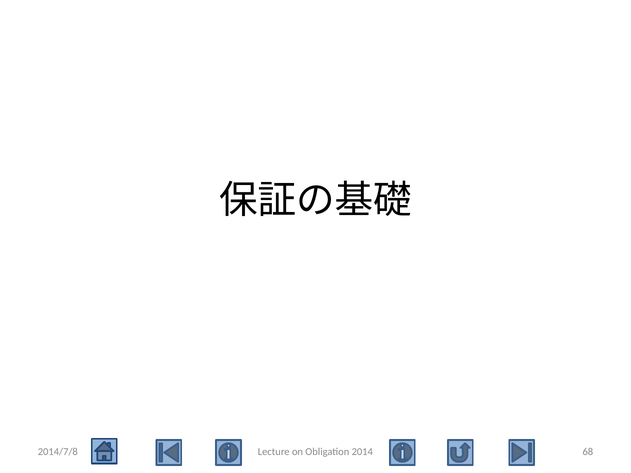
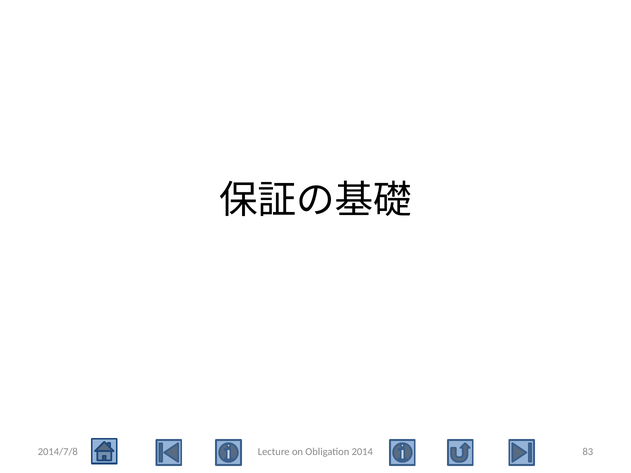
68: 68 -> 83
